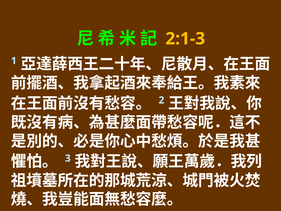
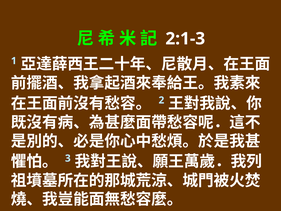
2:1-3 colour: yellow -> white
